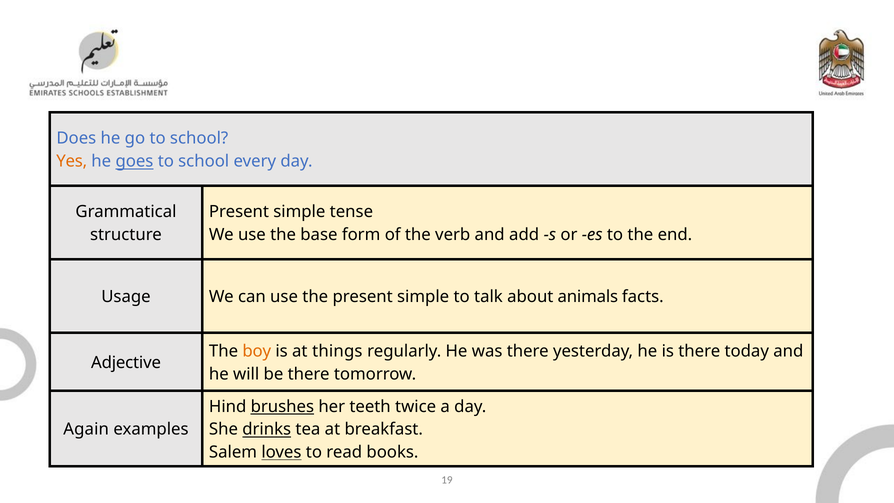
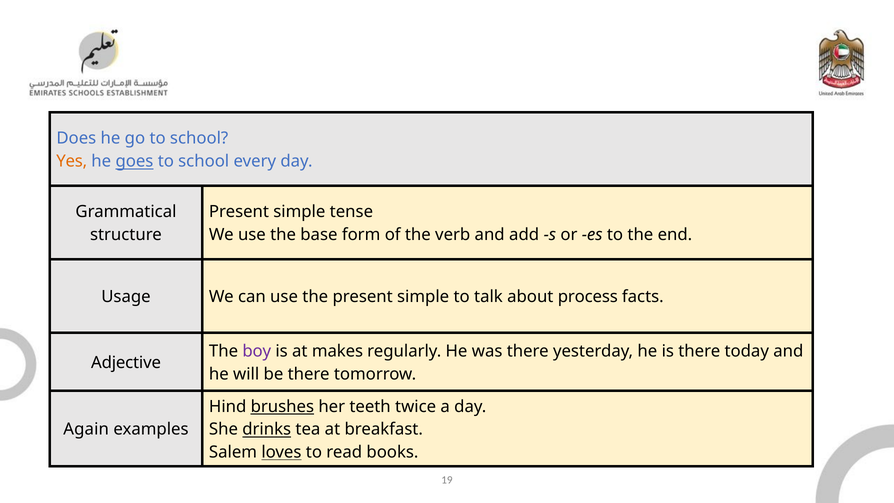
animals: animals -> process
boy colour: orange -> purple
things: things -> makes
